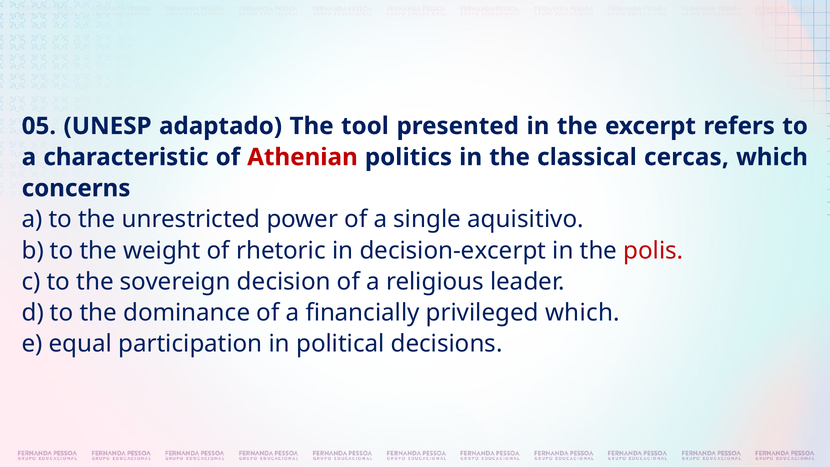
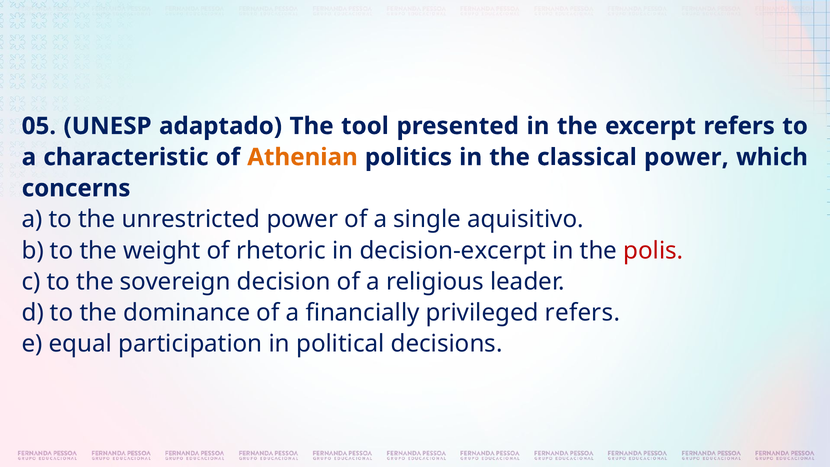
Athenian colour: red -> orange
classical cercas: cercas -> power
privileged which: which -> refers
